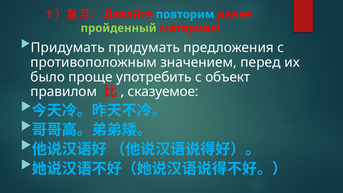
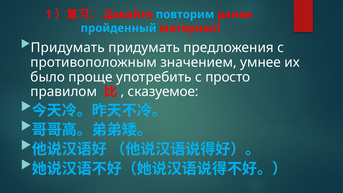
пройденный colour: light green -> light blue
перед: перед -> умнее
объект: объект -> просто
